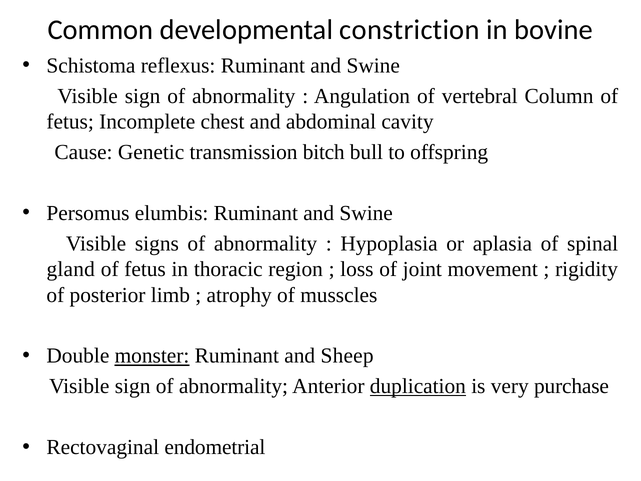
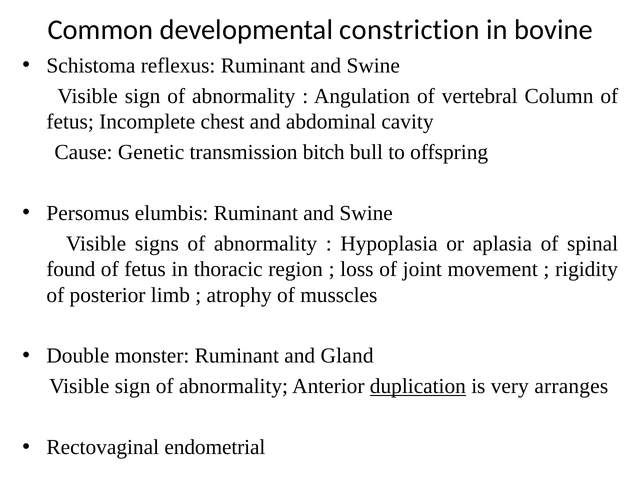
gland: gland -> found
monster underline: present -> none
Sheep: Sheep -> Gland
purchase: purchase -> arranges
